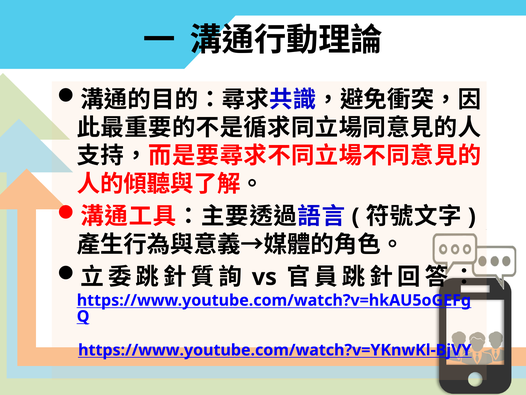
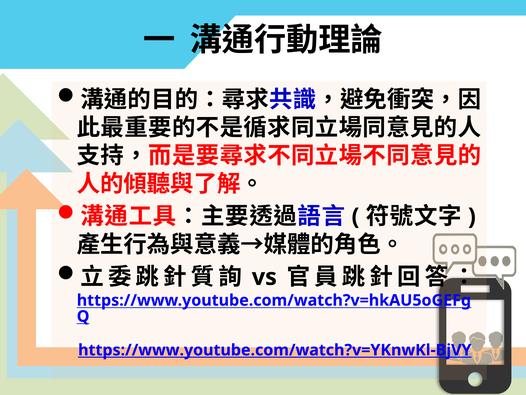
https://www.youtube.com/watch?v=YKnwKl-BjVY underline: none -> present
